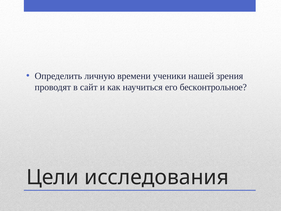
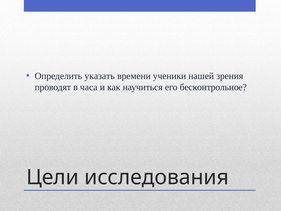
личную: личную -> указать
сайт: сайт -> часа
